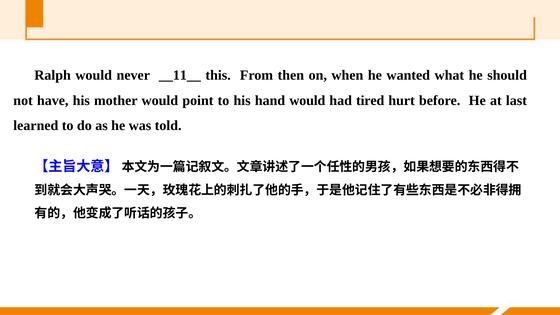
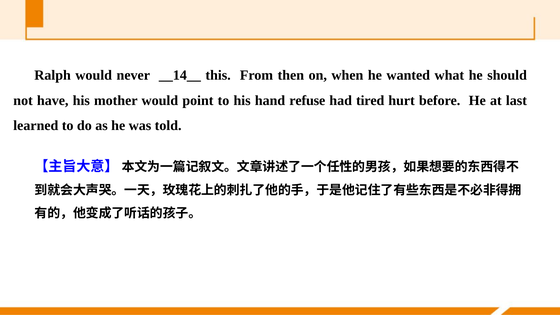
__11__: __11__ -> __14__
hand would: would -> refuse
